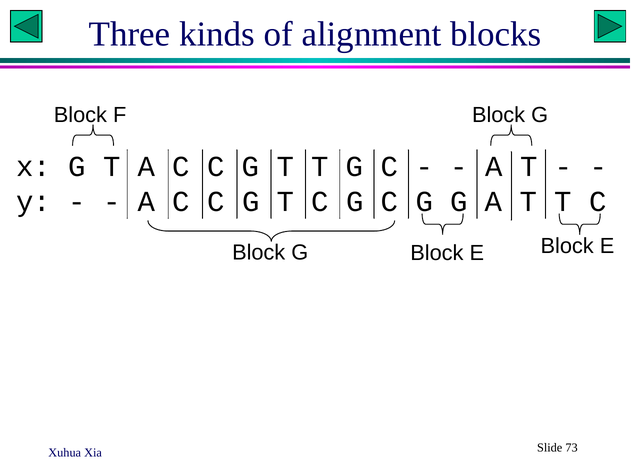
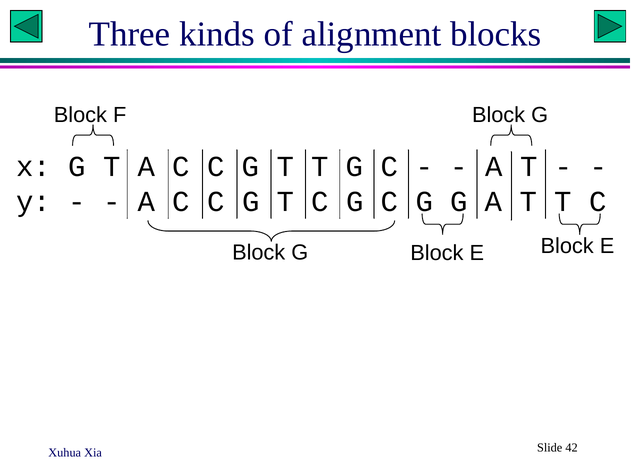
73: 73 -> 42
